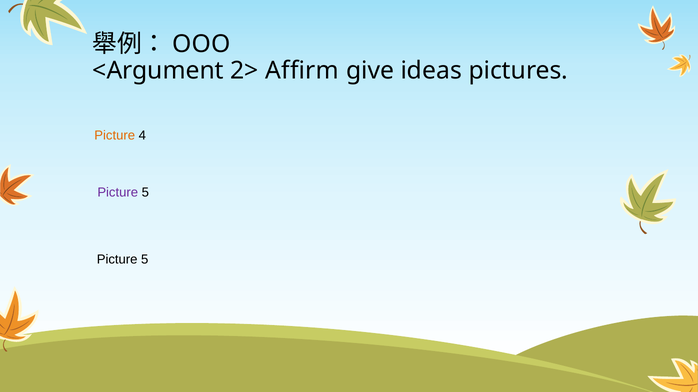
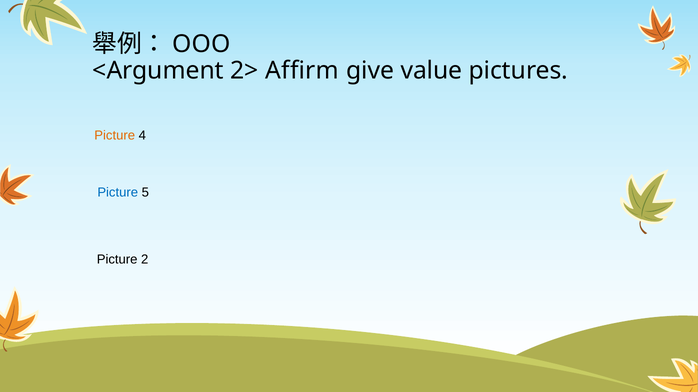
ideas: ideas -> value
Picture at (118, 193) colour: purple -> blue
5 at (145, 260): 5 -> 2
